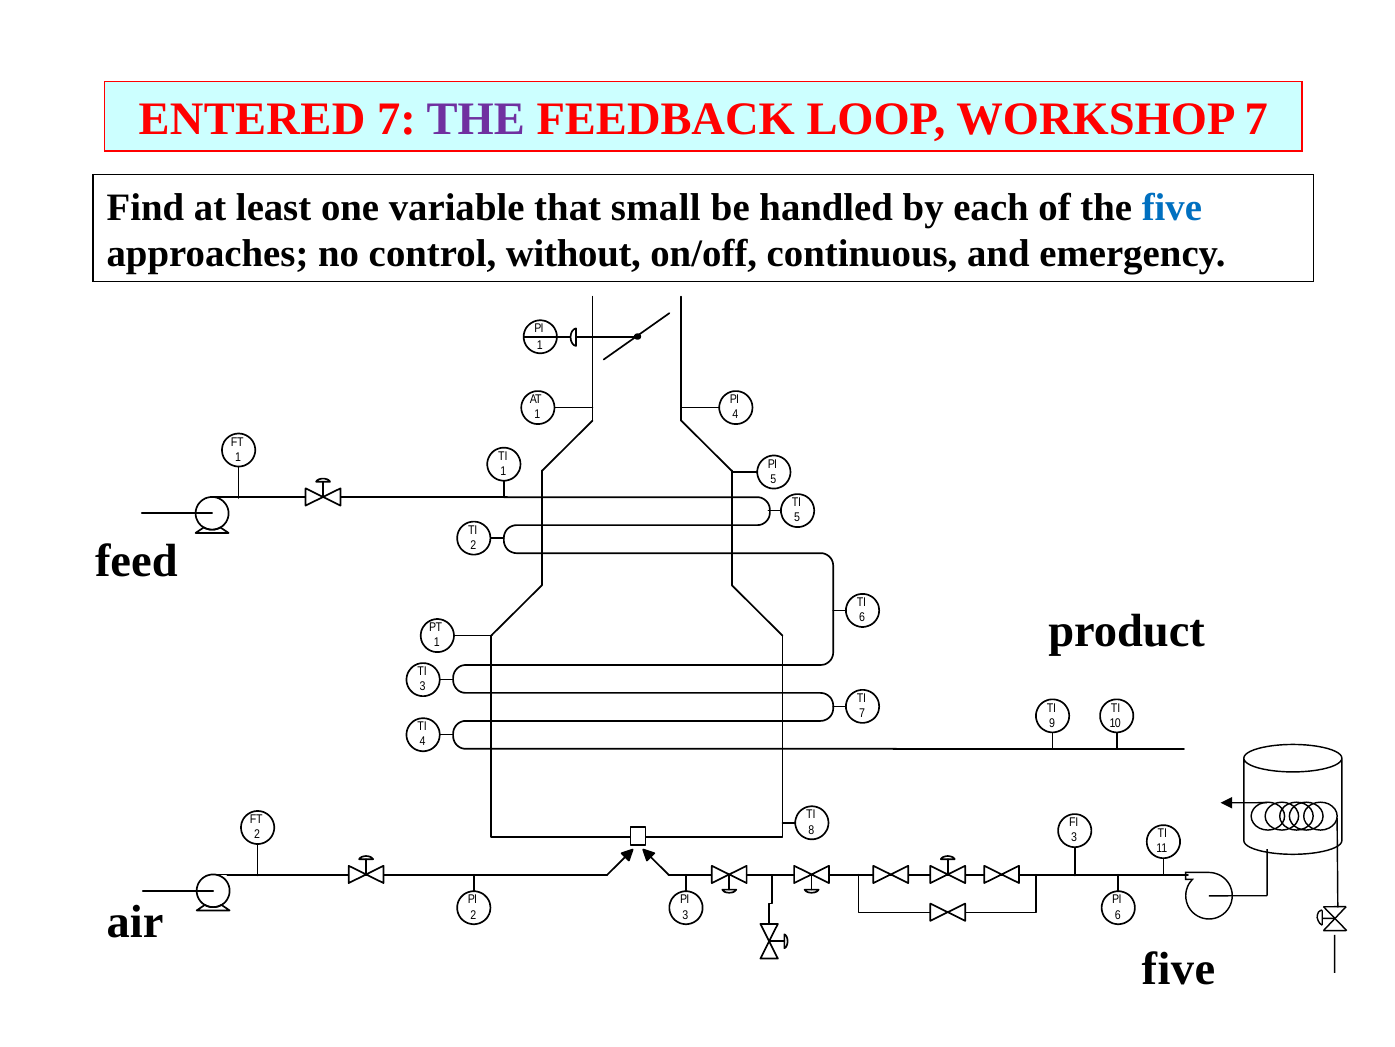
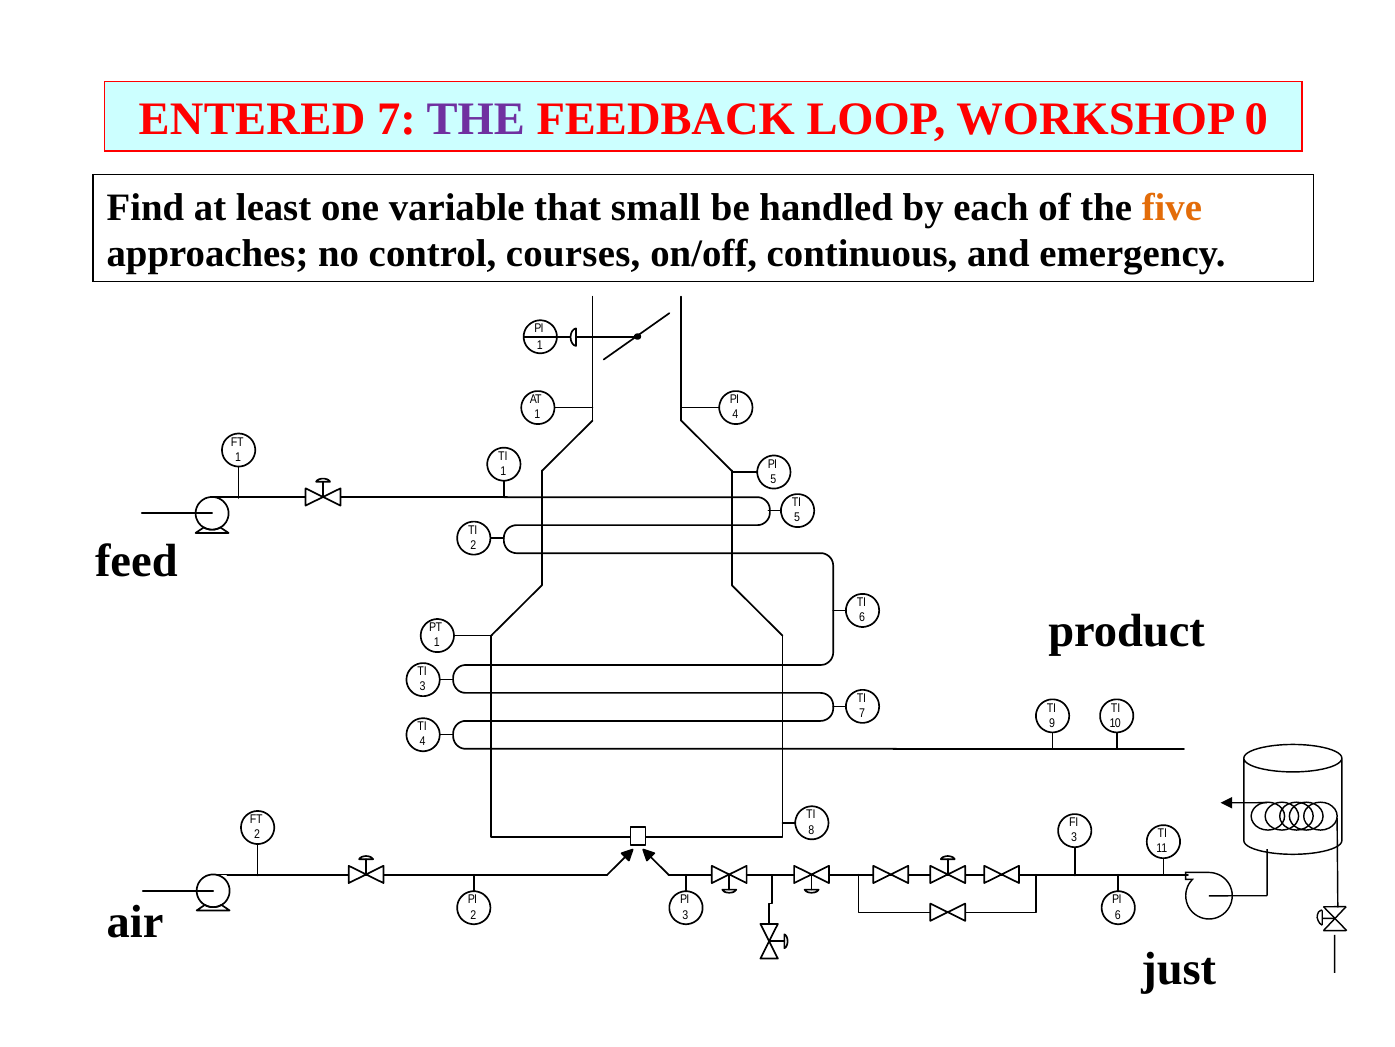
WORKSHOP 7: 7 -> 0
five at (1172, 207) colour: blue -> orange
without: without -> courses
five at (1178, 968): five -> just
